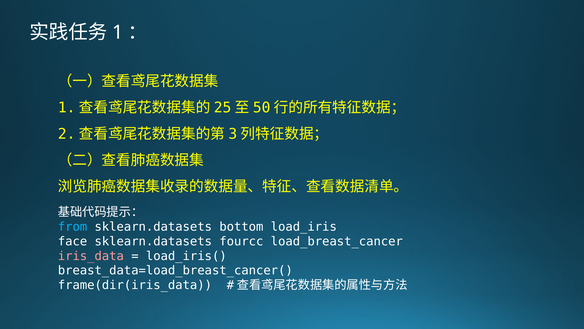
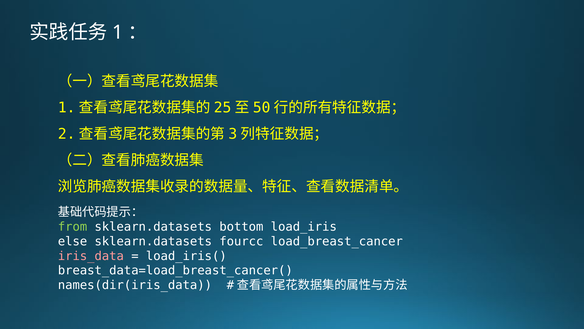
from colour: light blue -> light green
face: face -> else
frame(dir(iris_data: frame(dir(iris_data -> names(dir(iris_data
